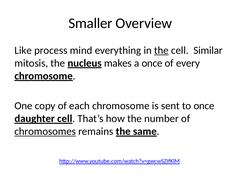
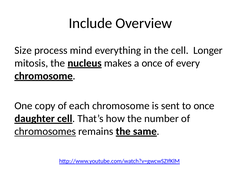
Smaller: Smaller -> Include
Like: Like -> Size
the at (161, 51) underline: present -> none
Similar: Similar -> Longer
